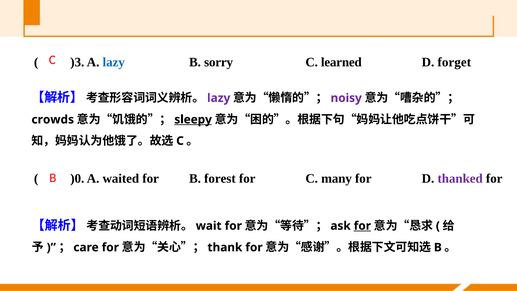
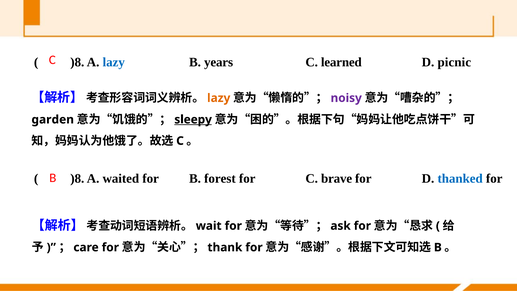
)3 at (77, 62): )3 -> )8
sorry: sorry -> years
forget: forget -> picnic
lazy at (219, 98) colour: purple -> orange
crowds: crowds -> garden
)0 at (77, 179): )0 -> )8
many: many -> brave
thanked colour: purple -> blue
for at (362, 226) underline: present -> none
